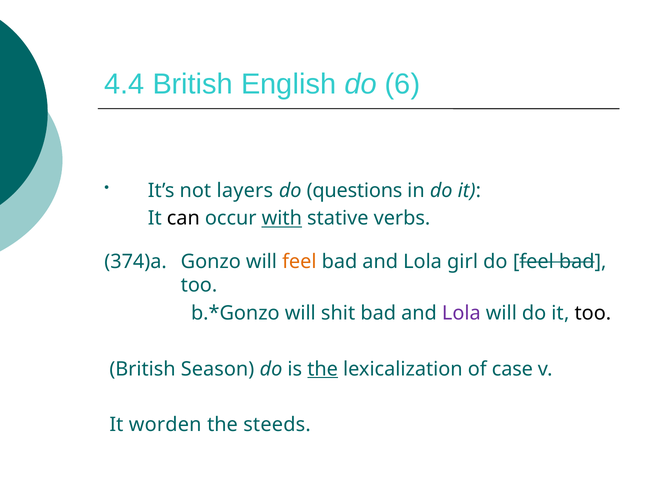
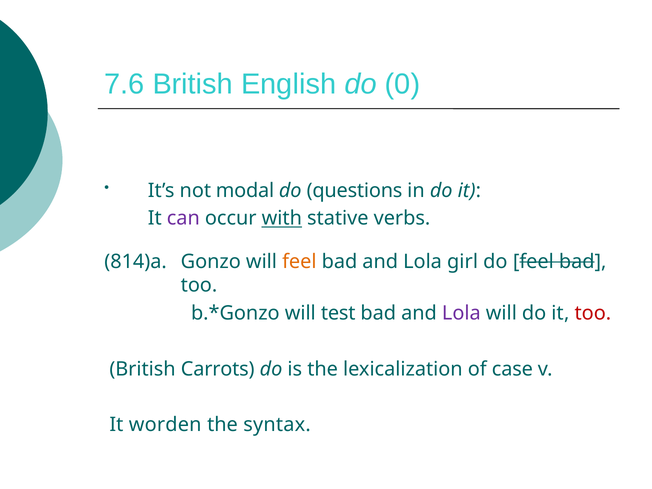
4.4: 4.4 -> 7.6
6: 6 -> 0
layers: layers -> modal
can colour: black -> purple
374)a: 374)a -> 814)a
shit: shit -> test
too at (593, 313) colour: black -> red
Season: Season -> Carrots
the at (323, 369) underline: present -> none
steeds: steeds -> syntax
